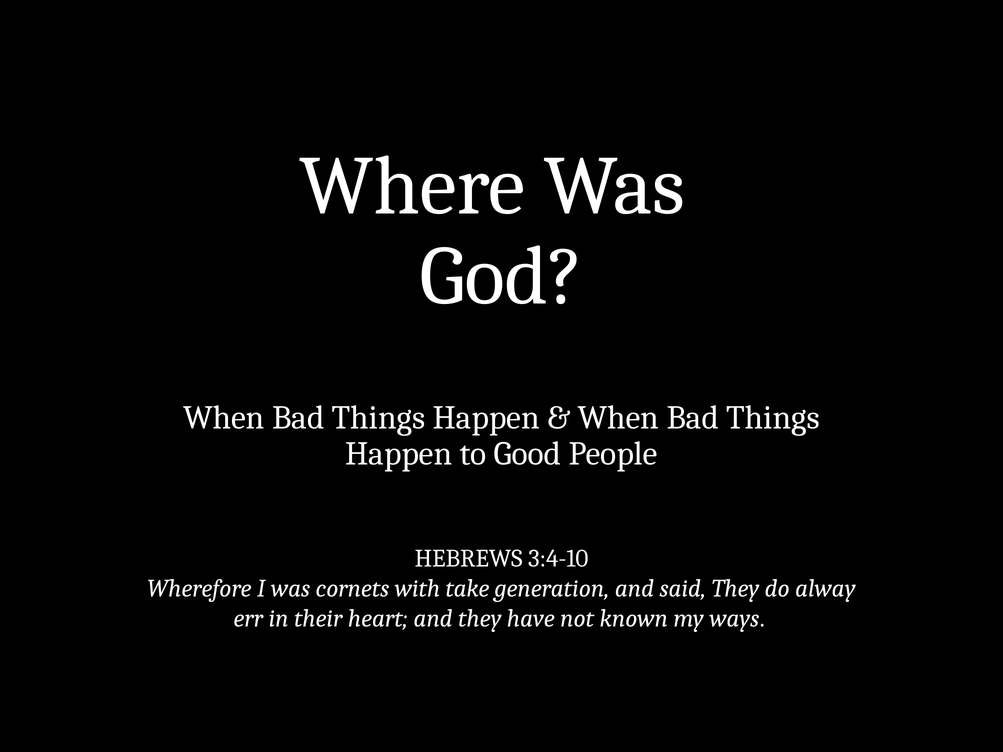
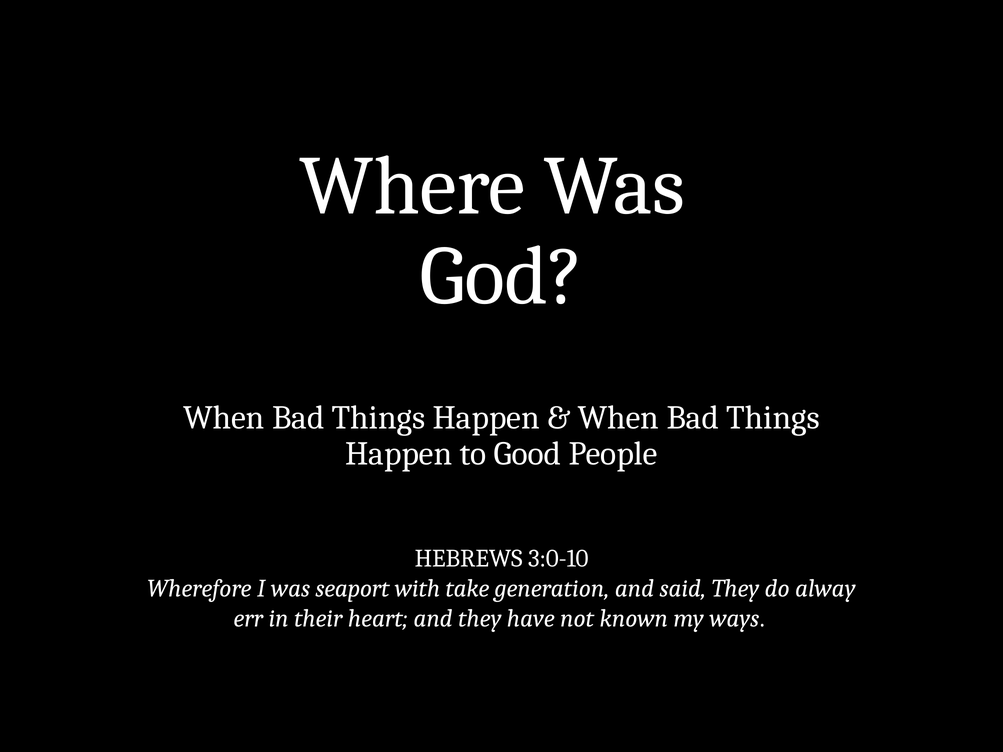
3:4-10: 3:4-10 -> 3:0-10
cornets: cornets -> seaport
